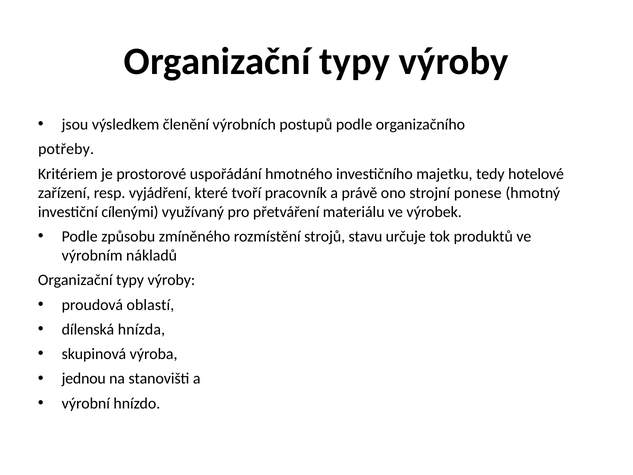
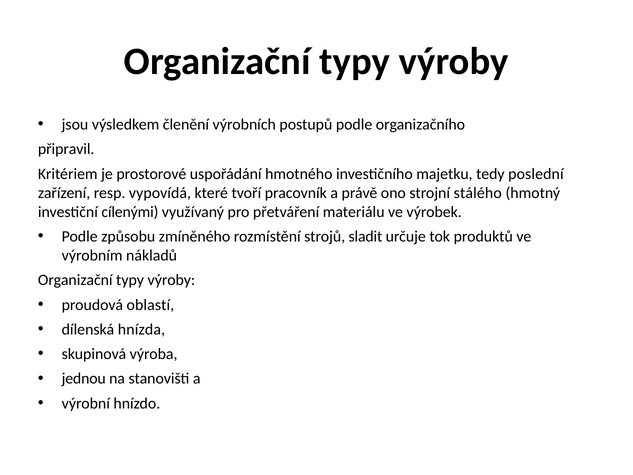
potřeby: potřeby -> připravil
hotelové: hotelové -> poslední
vyjádření: vyjádření -> vypovídá
ponese: ponese -> stálého
stavu: stavu -> sladit
